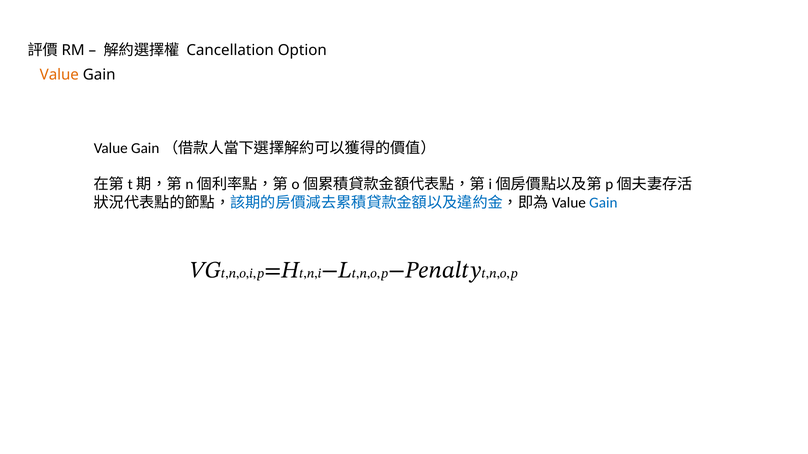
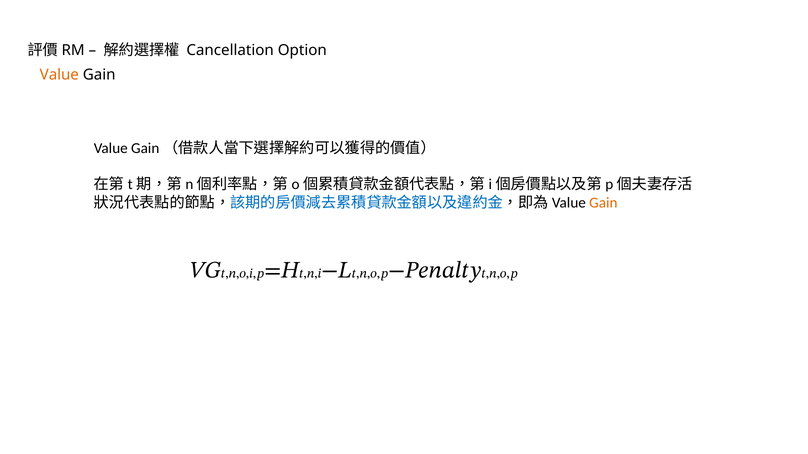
Gain at (603, 203) colour: blue -> orange
